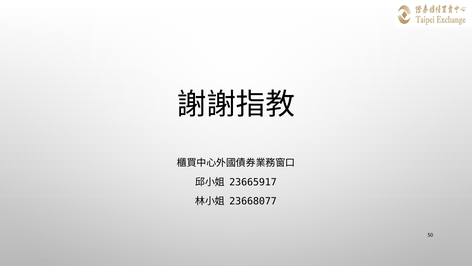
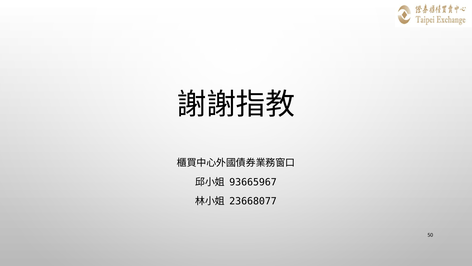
23665917: 23665917 -> 93665967
